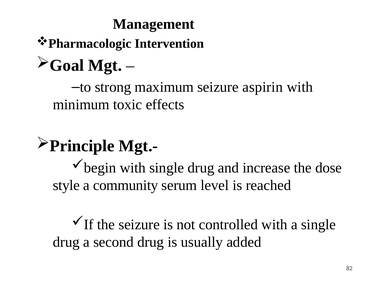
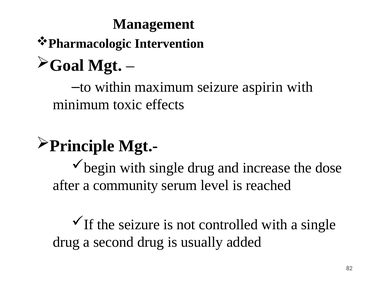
strong: strong -> within
style: style -> after
